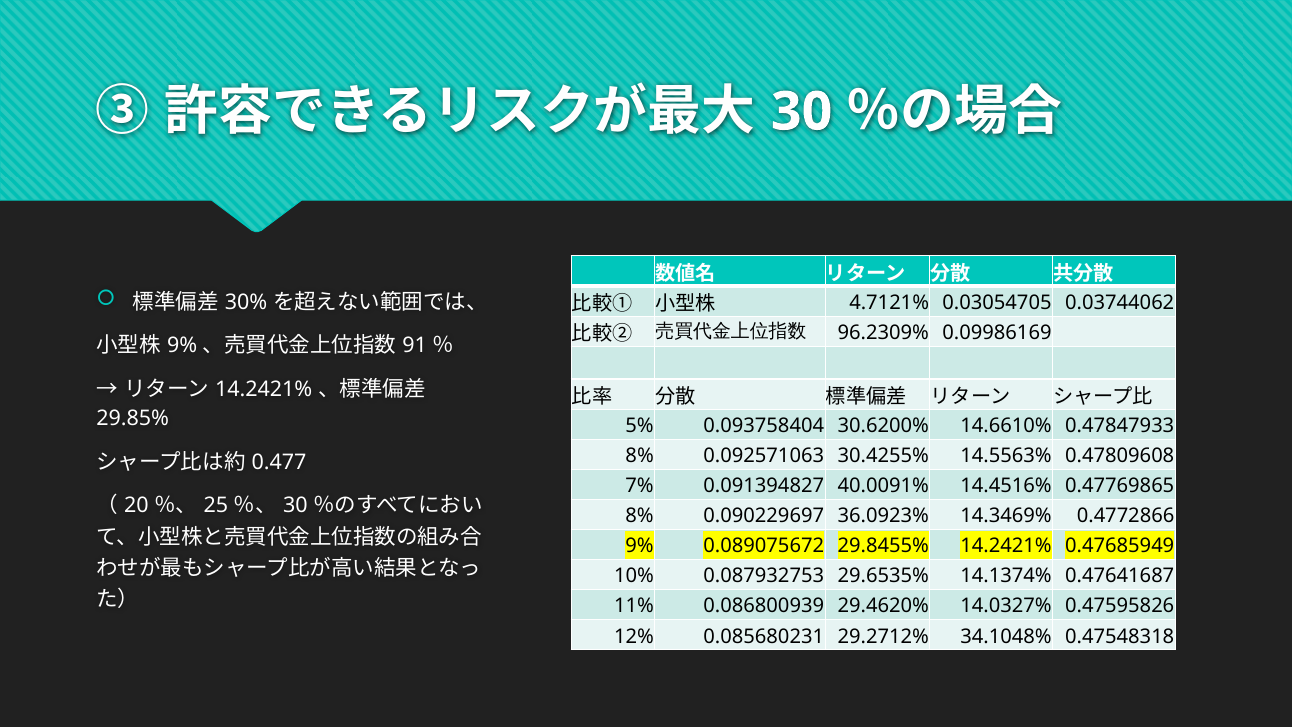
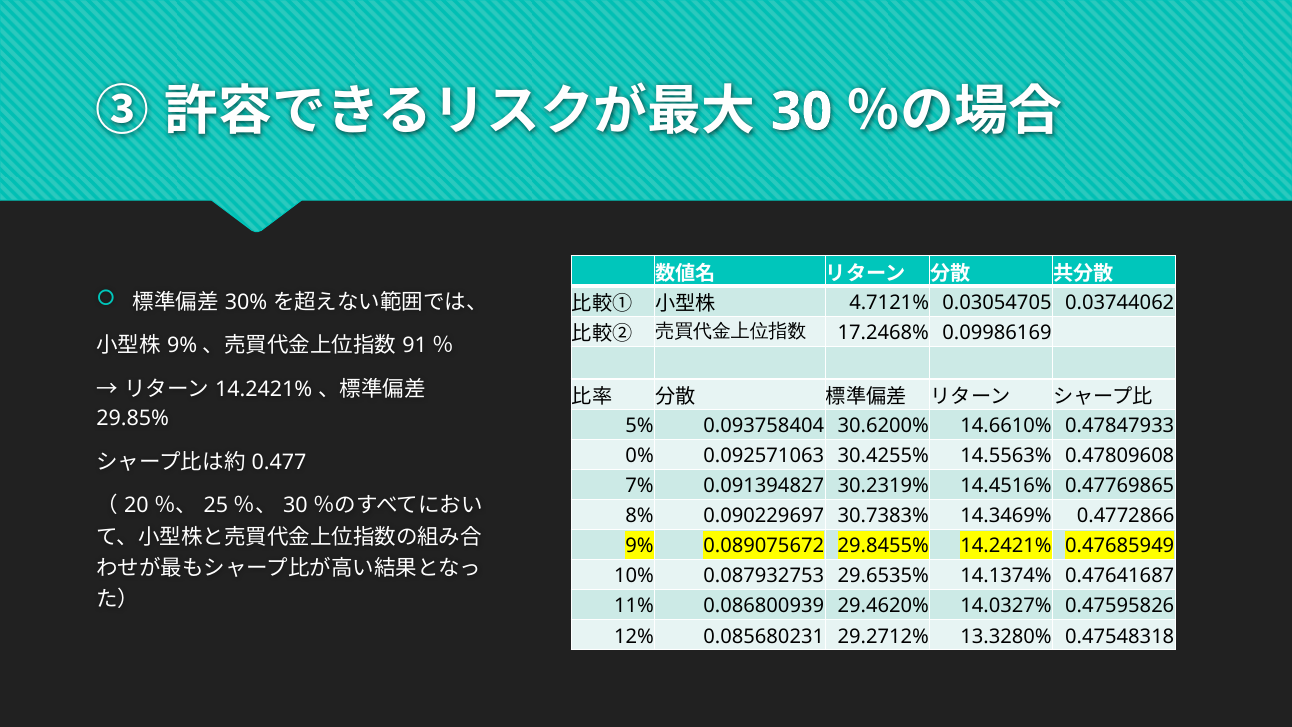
96.2309%: 96.2309% -> 17.2468%
8% at (640, 456): 8% -> 0%
40.0091%: 40.0091% -> 30.2319%
36.0923%: 36.0923% -> 30.7383%
34.1048%: 34.1048% -> 13.3280%
